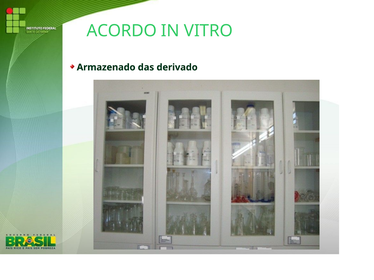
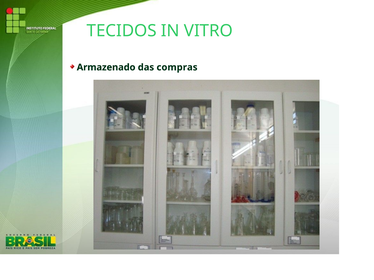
ACORDO: ACORDO -> TECIDOS
derivado: derivado -> compras
